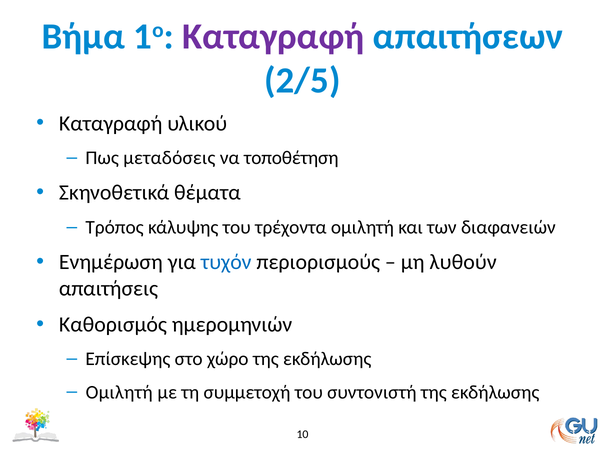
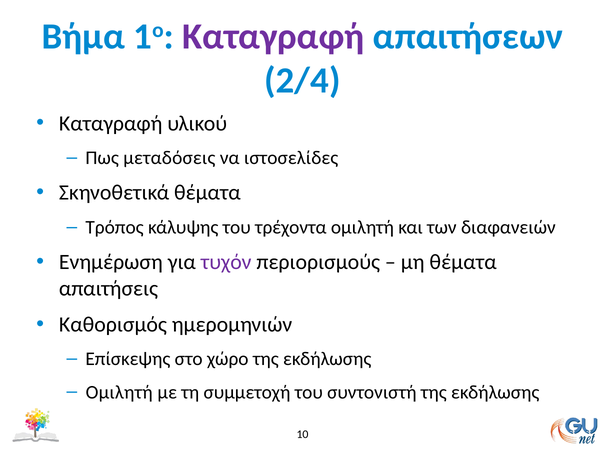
2/5: 2/5 -> 2/4
τοποθέτηση: τοποθέτηση -> ιστοσελίδες
τυχόν colour: blue -> purple
μη λυθούν: λυθούν -> θέματα
